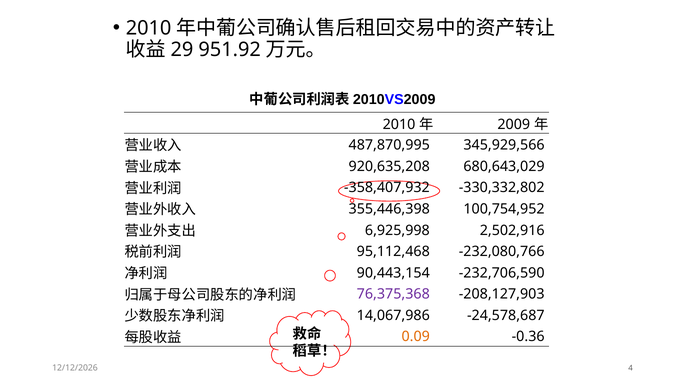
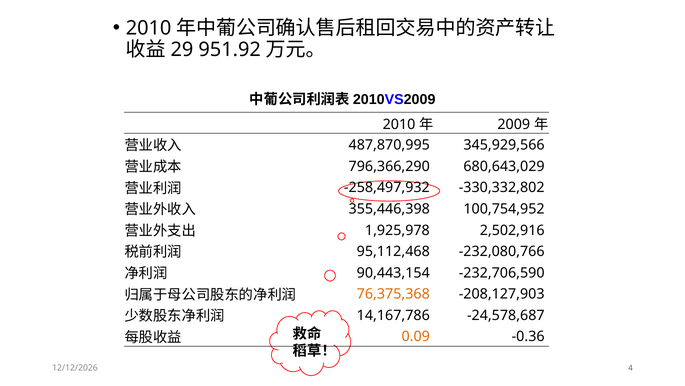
920,635,208: 920,635,208 -> 796,366,290
-358,407,932: -358,407,932 -> -258,497,932
6,925,998: 6,925,998 -> 1,925,978
76,375,368 colour: purple -> orange
14,067,986: 14,067,986 -> 14,167,786
